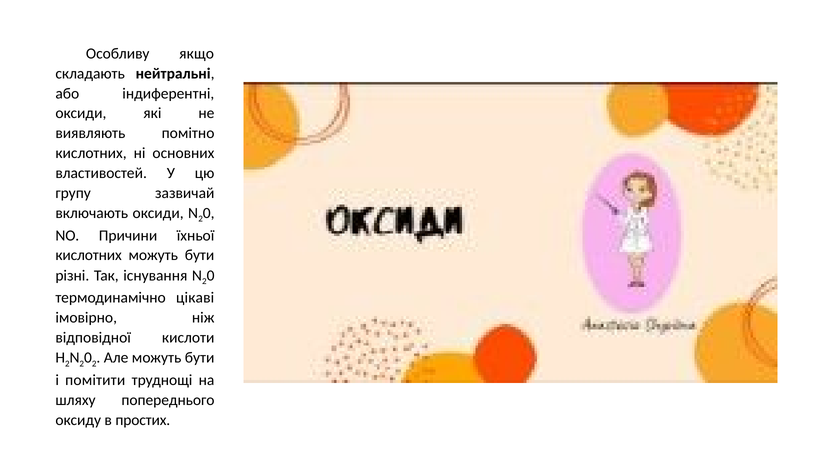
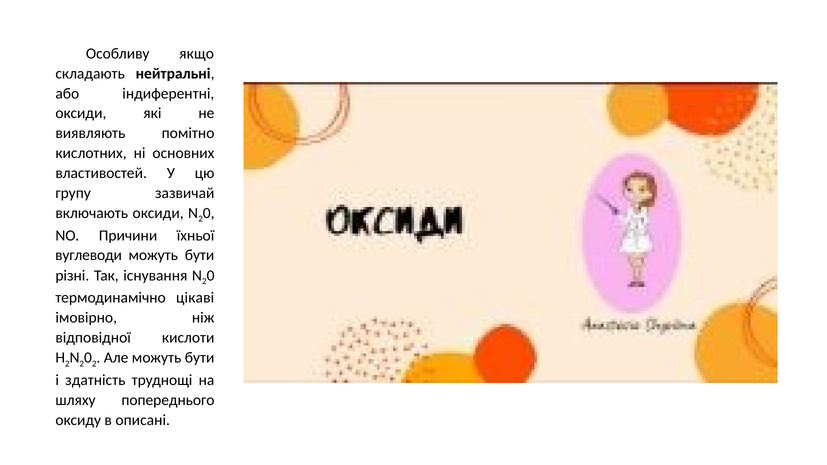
кислотних at (89, 255): кислотних -> вуглеводи
помітити: помітити -> здатність
простих: простих -> описані
